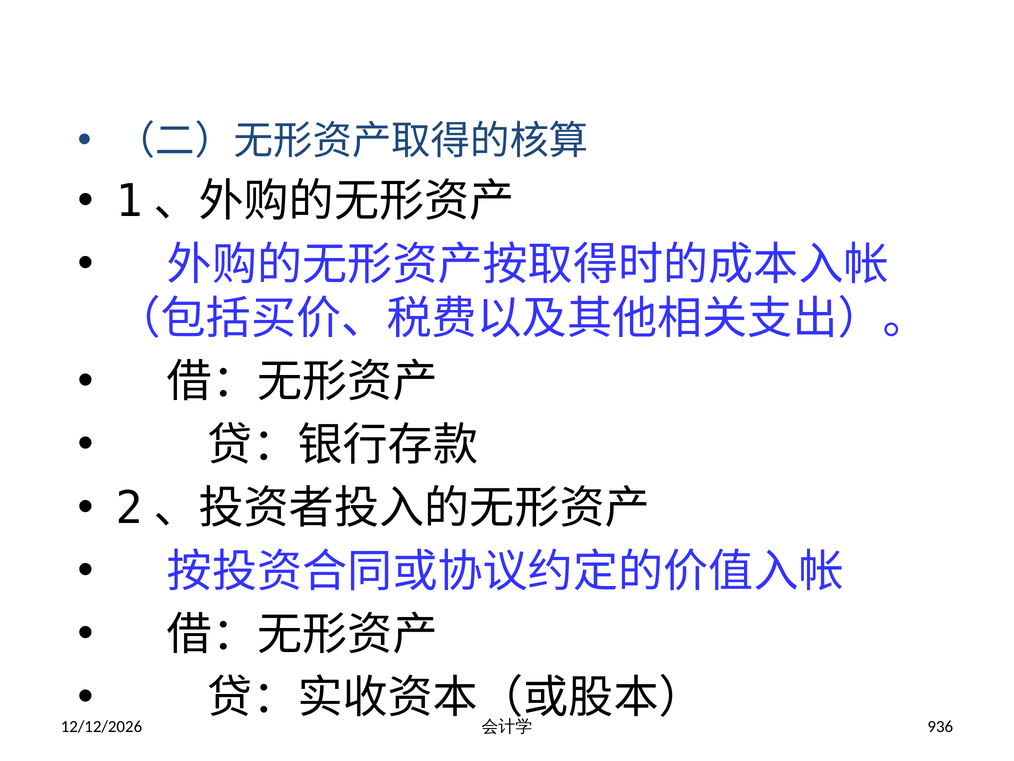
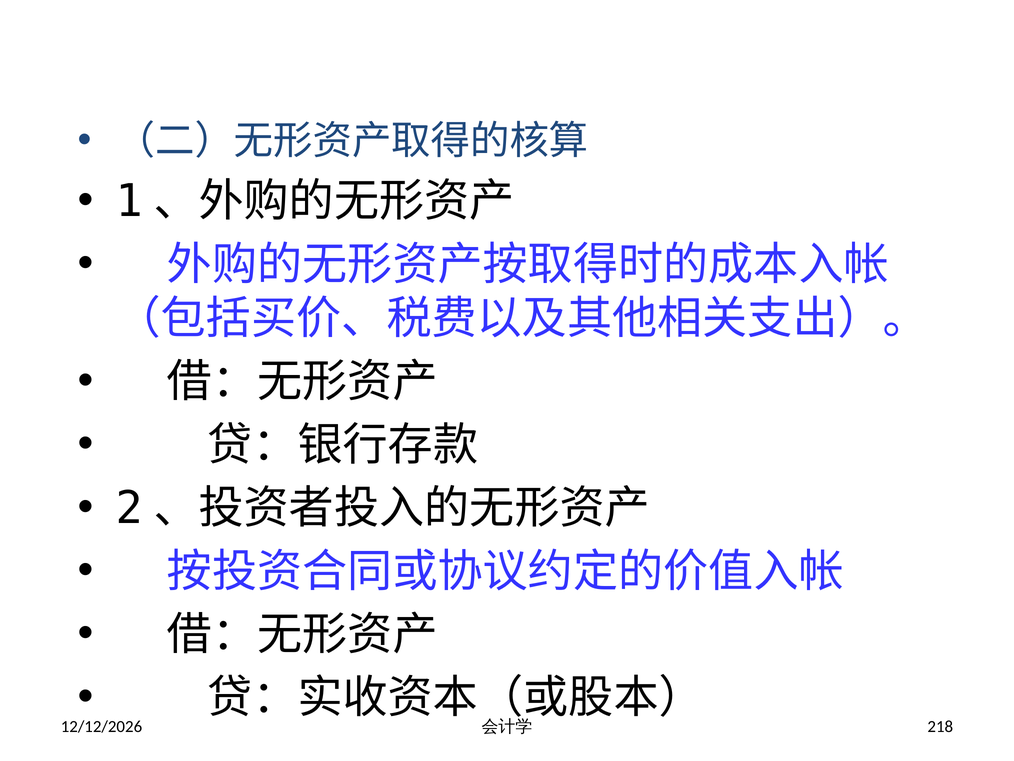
936: 936 -> 218
